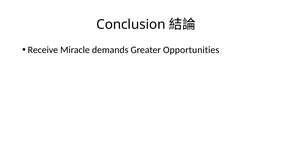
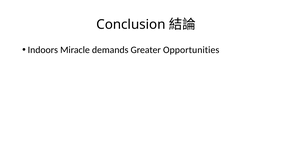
Receive: Receive -> Indoors
